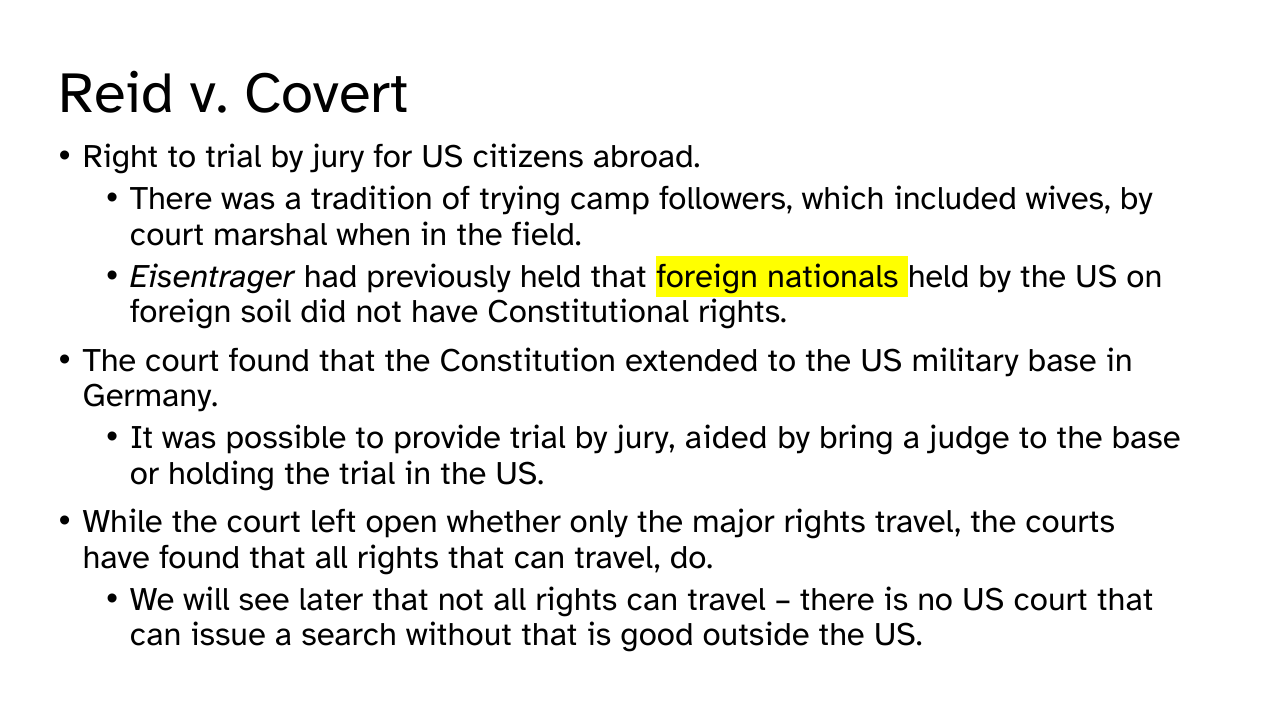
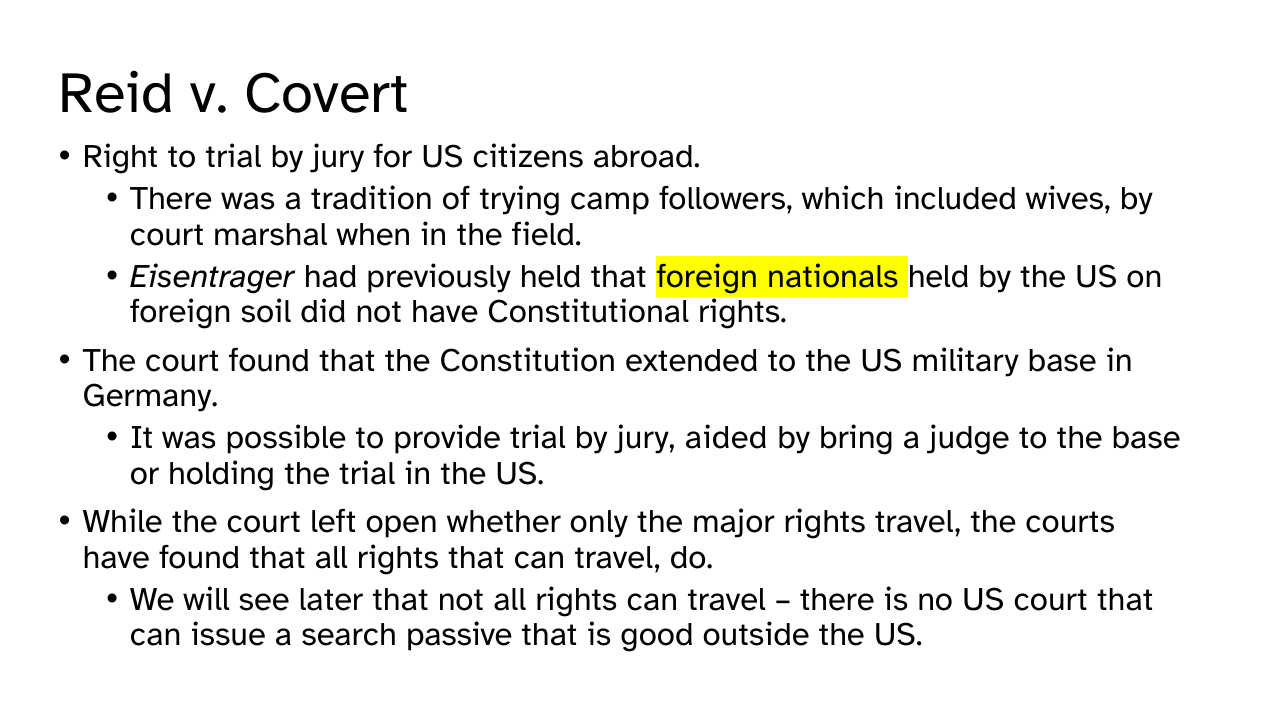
without: without -> passive
